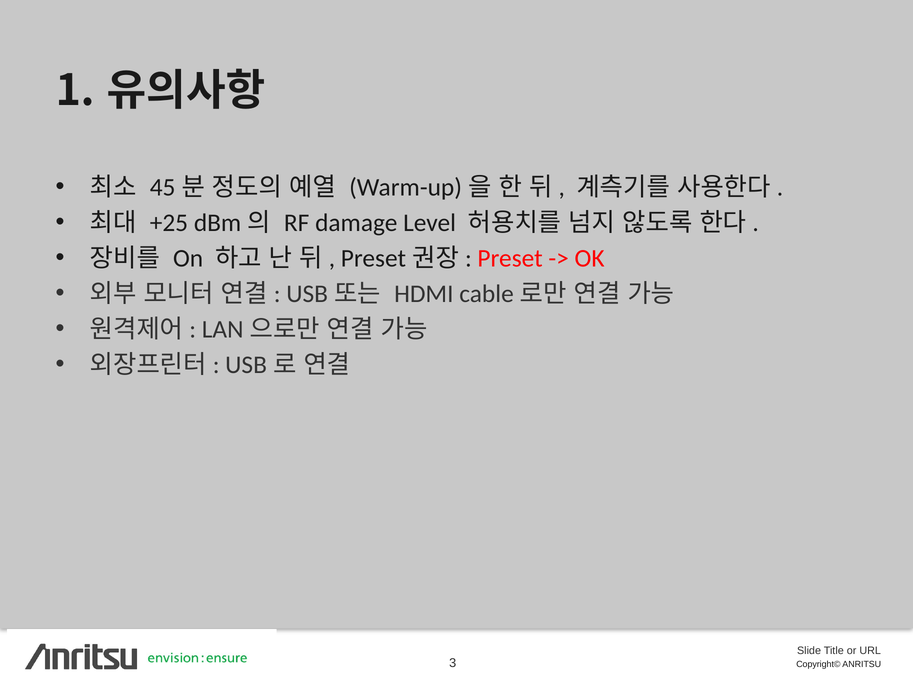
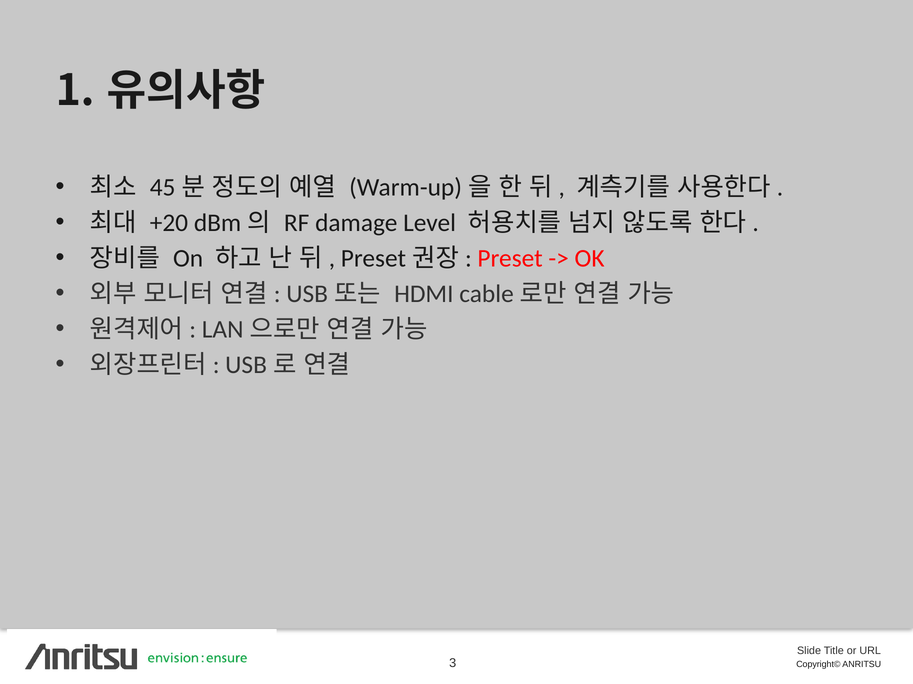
+25: +25 -> +20
